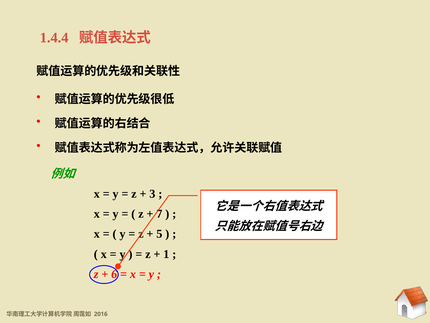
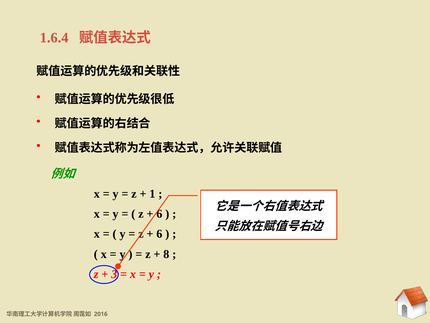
1.4.4: 1.4.4 -> 1.6.4
3: 3 -> 1
7 at (159, 214): 7 -> 6
5 at (159, 234): 5 -> 6
1: 1 -> 8
6: 6 -> 3
